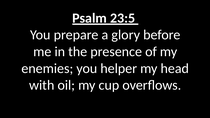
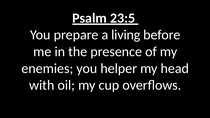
glory: glory -> living
